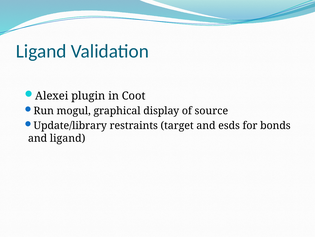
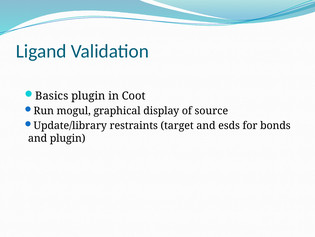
Alexei: Alexei -> Basics
and ligand: ligand -> plugin
